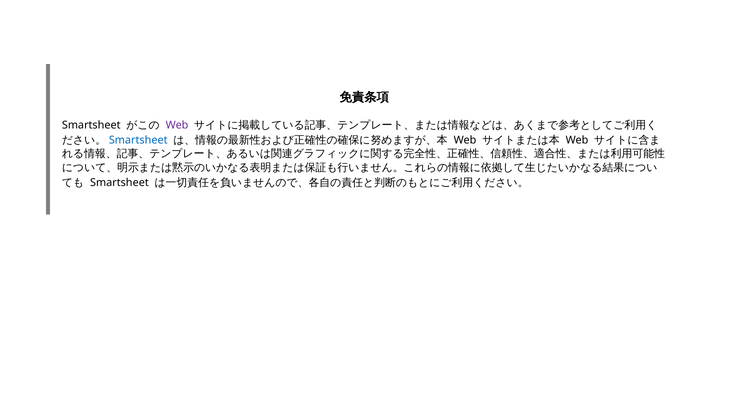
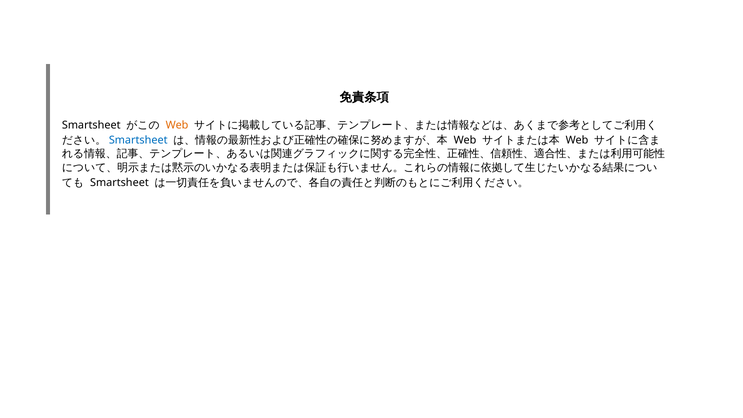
Web at (177, 125) colour: purple -> orange
